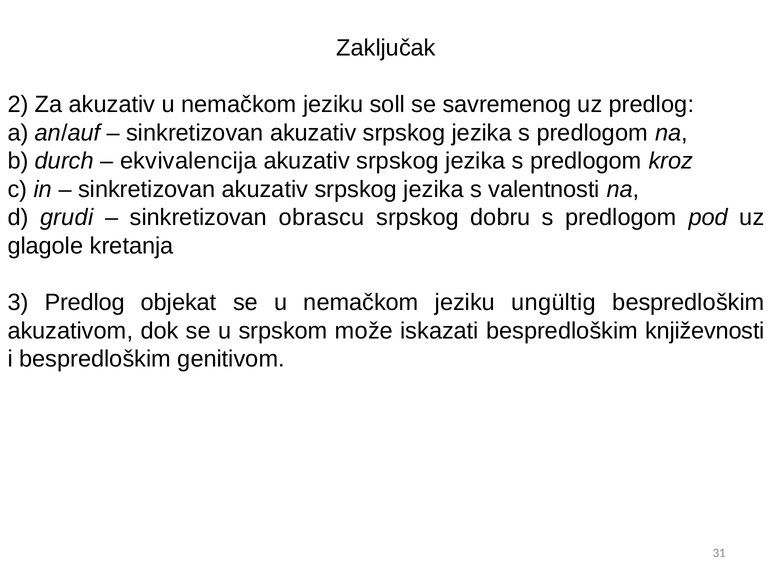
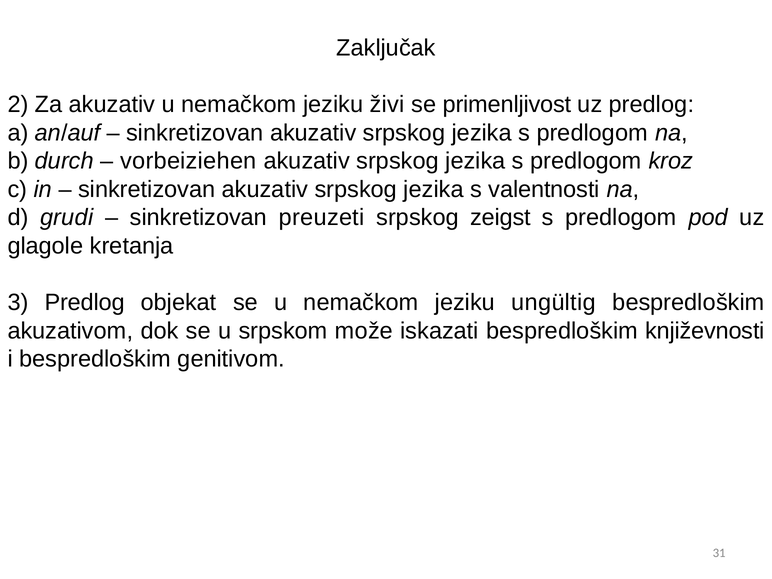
soll: soll -> živi
savremenog: savremenog -> primenljivost
ekvivalencija: ekvivalencija -> vorbeiziehen
obrascu: obrascu -> preuzeti
dobru: dobru -> zeigst
